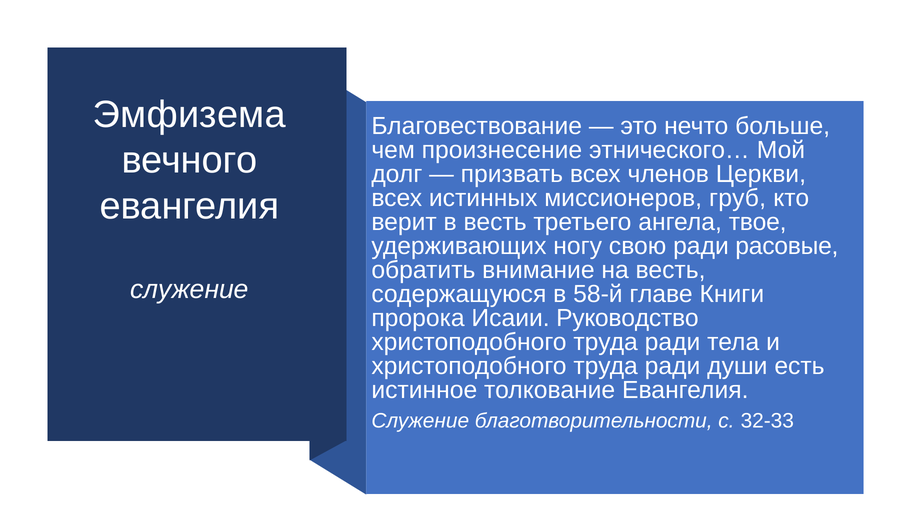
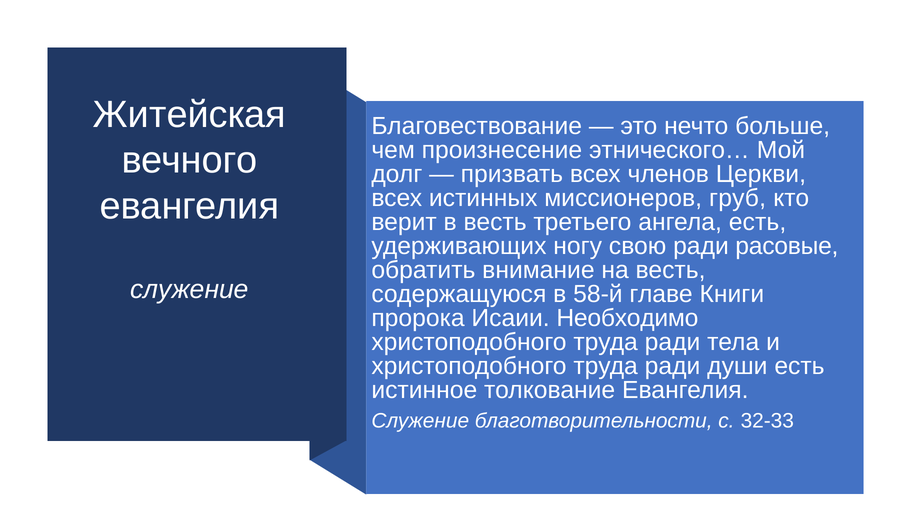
Эмфизема: Эмфизема -> Житейская
ангела твое: твое -> есть
Руководство: Руководство -> Необходимо
